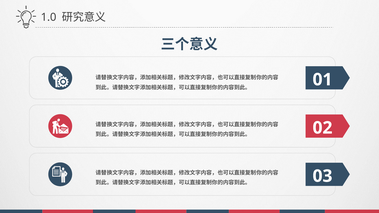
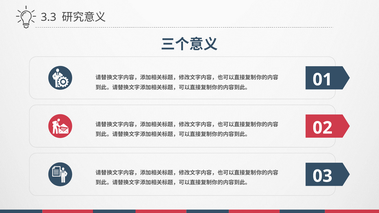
1.0: 1.0 -> 3.3
